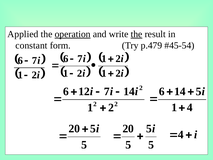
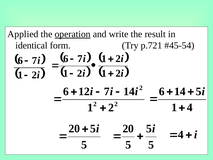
the at (137, 34) underline: present -> none
constant: constant -> identical
p.479: p.479 -> p.721
